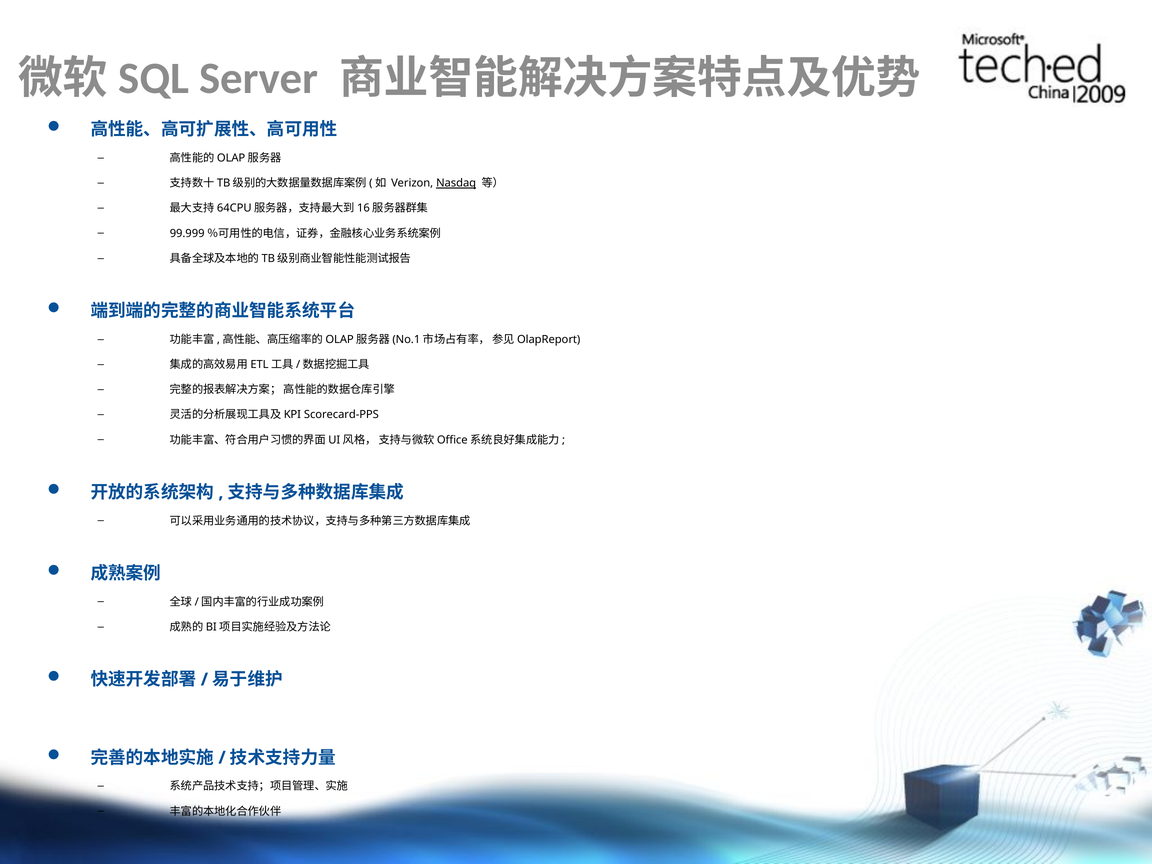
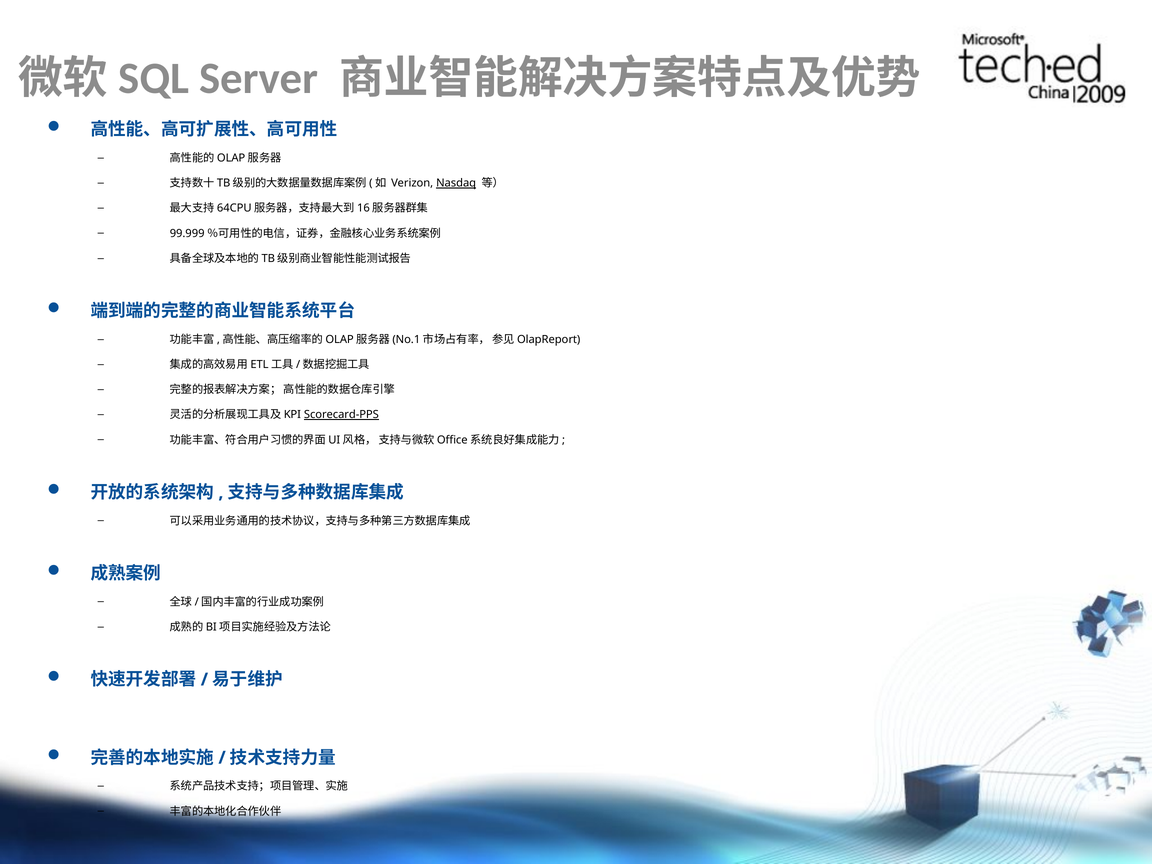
Scorecard-PPS underline: none -> present
